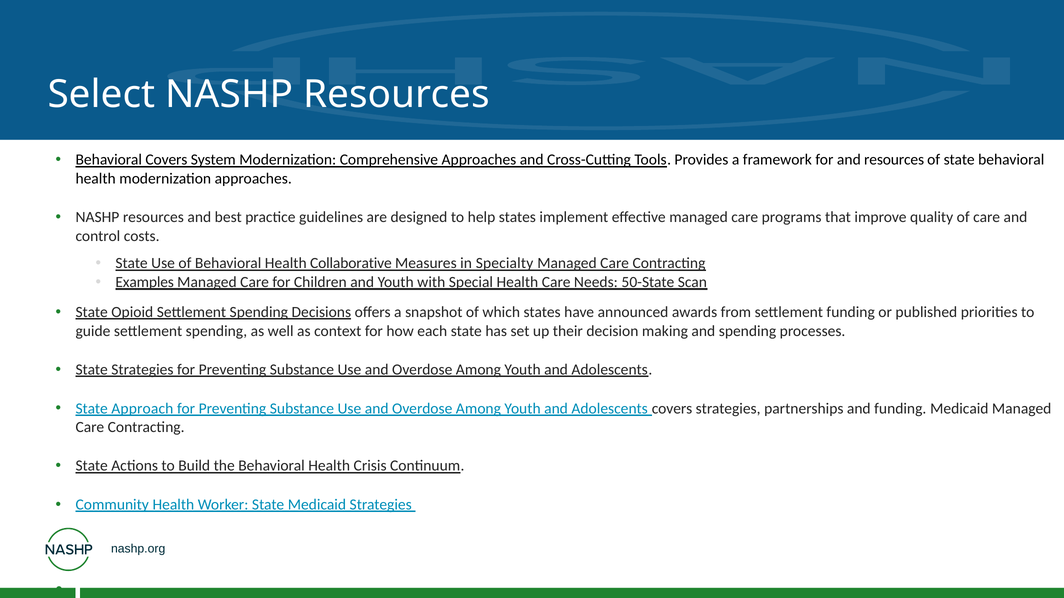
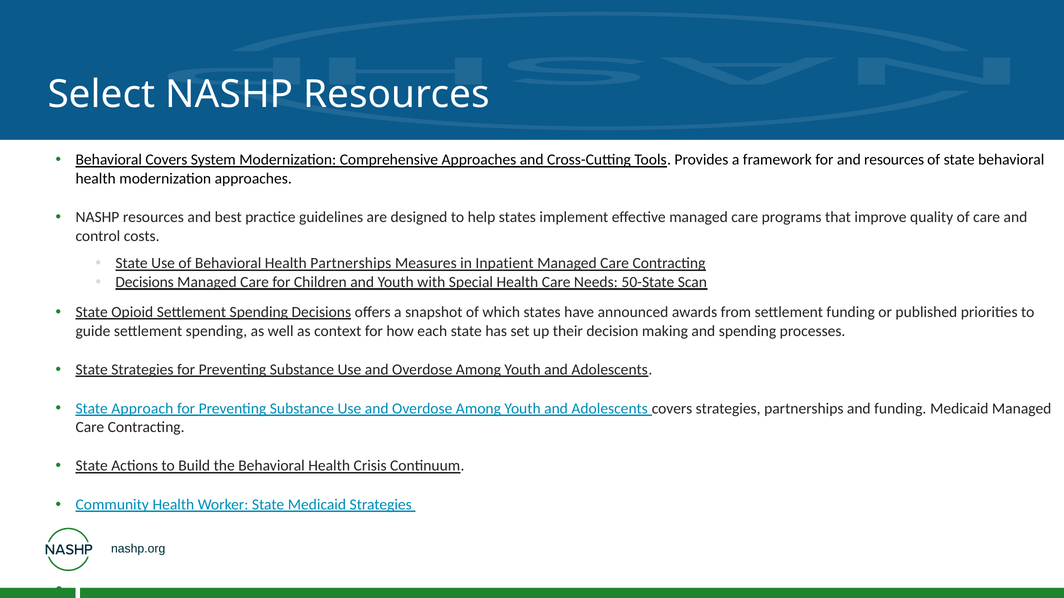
Health Collaborative: Collaborative -> Partnerships
Specialty: Specialty -> Inpatient
Examples at (145, 282): Examples -> Decisions
